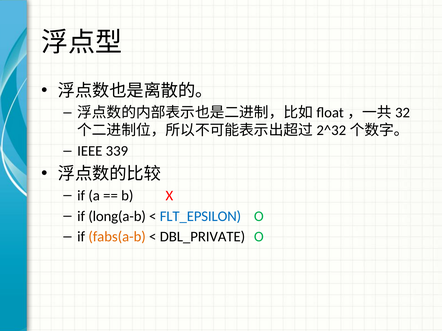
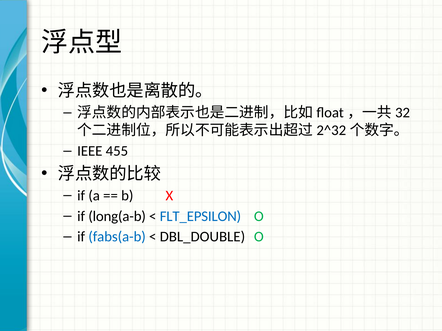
339: 339 -> 455
fabs(a-b colour: orange -> blue
DBL_PRIVATE: DBL_PRIVATE -> DBL_DOUBLE
